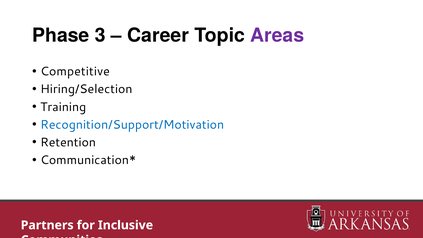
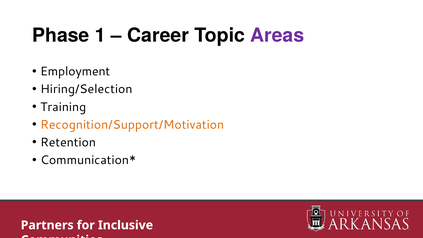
3: 3 -> 1
Competitive: Competitive -> Employment
Recognition/Support/Motivation colour: blue -> orange
